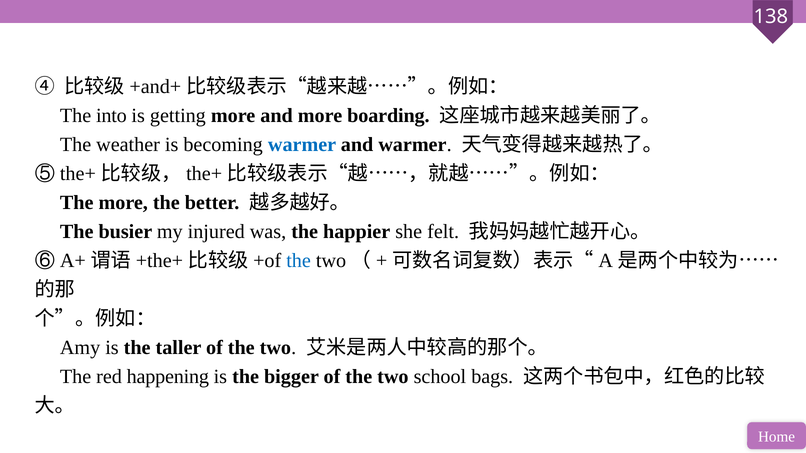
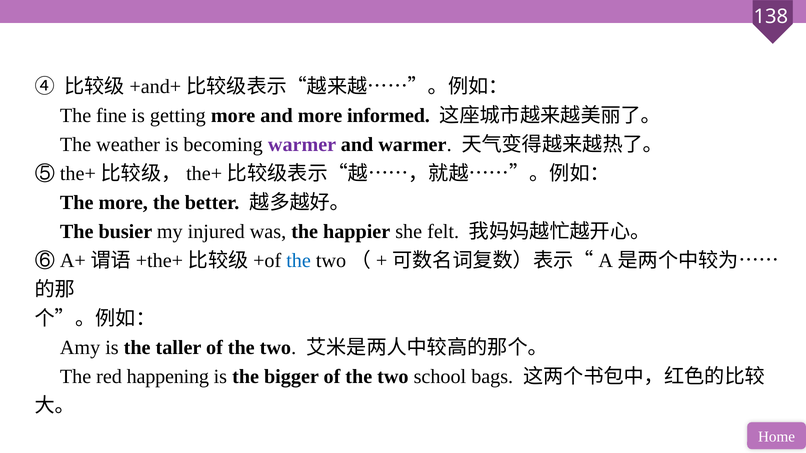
into: into -> fine
boarding: boarding -> informed
warmer at (302, 145) colour: blue -> purple
